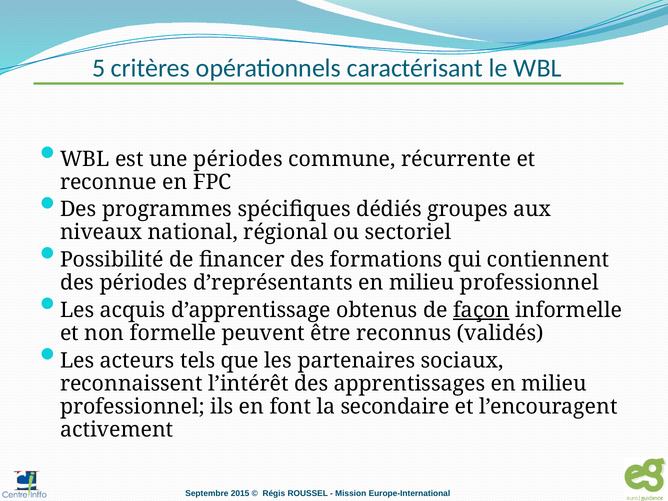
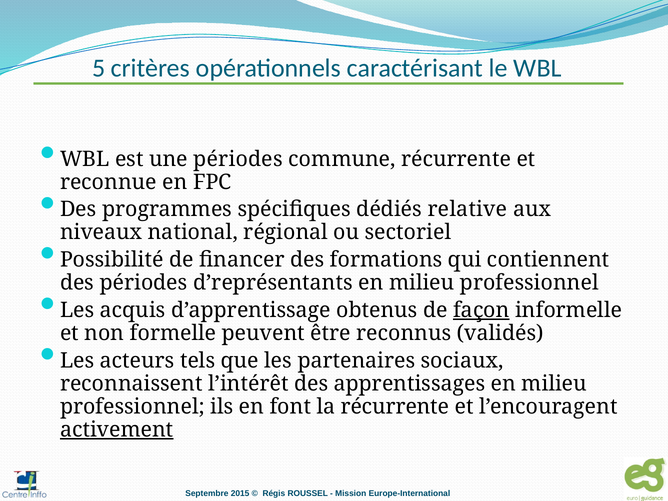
groupes: groupes -> relative
la secondaire: secondaire -> récurrente
activement underline: none -> present
